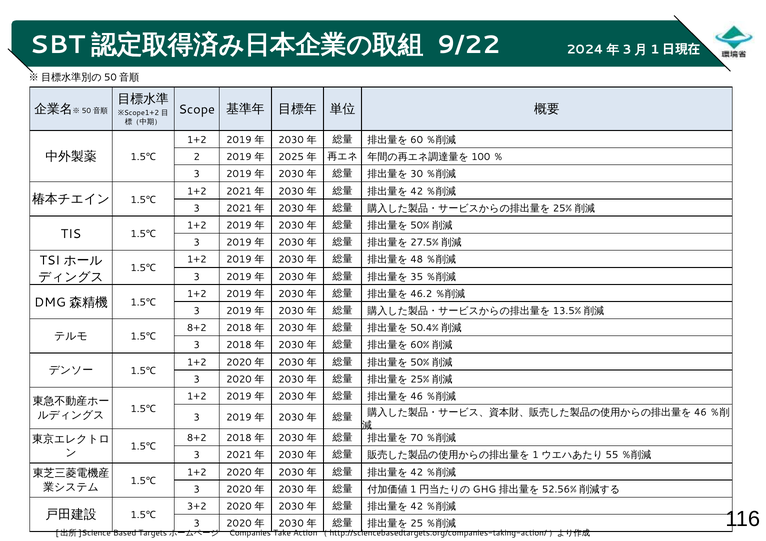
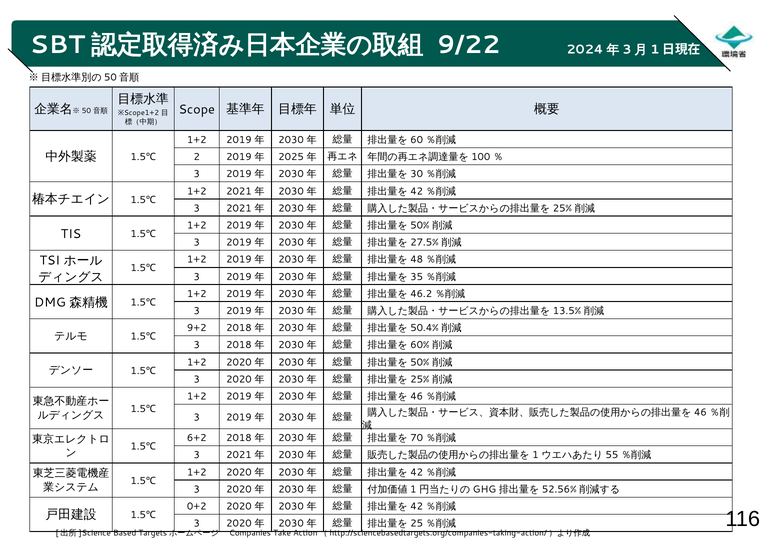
8+2 at (197, 328): 8+2 -> 9+2
8+2 at (197, 439): 8+2 -> 6+2
3+2: 3+2 -> 0+2
